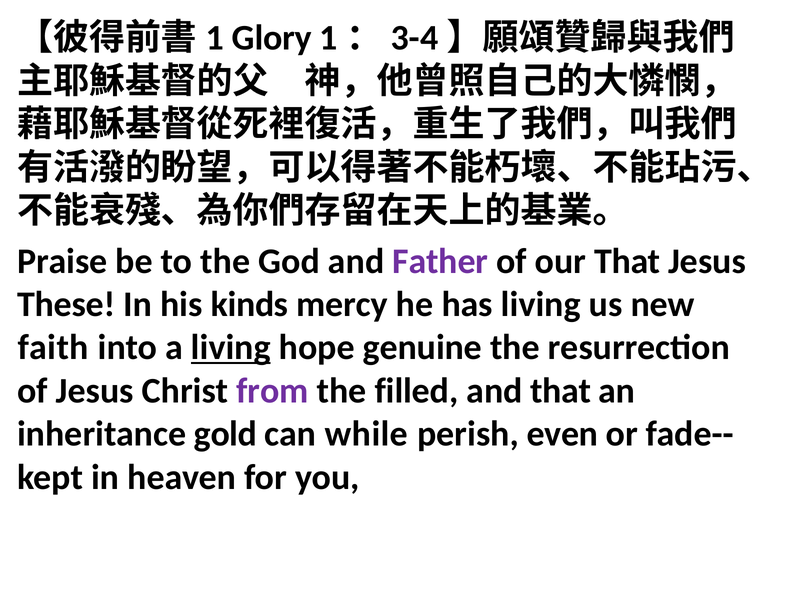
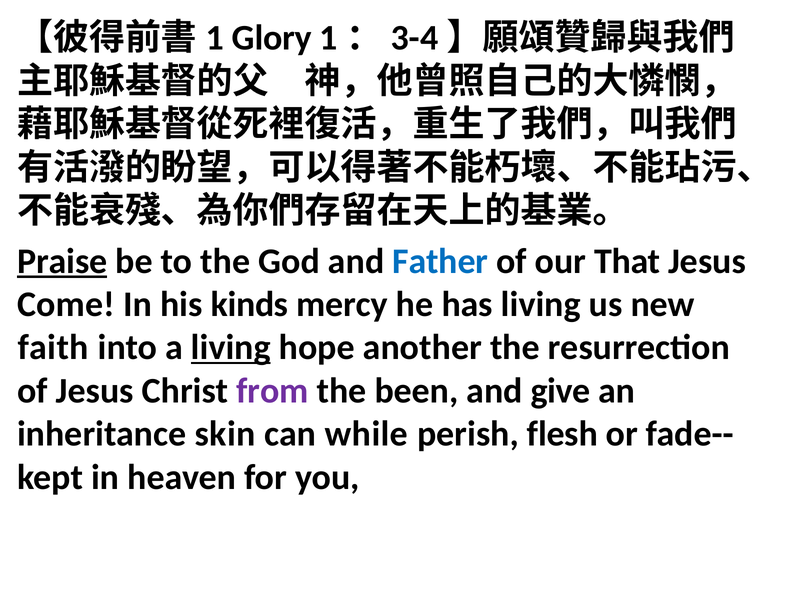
Praise underline: none -> present
Father colour: purple -> blue
These: These -> Come
genuine: genuine -> another
filled: filled -> been
and that: that -> give
gold: gold -> skin
even: even -> flesh
